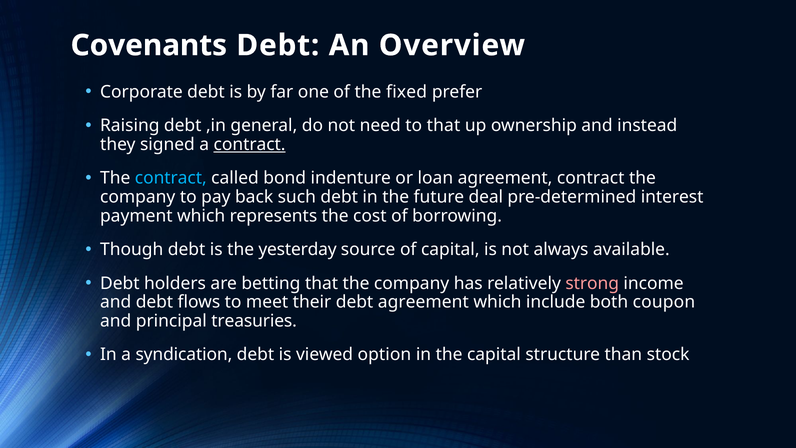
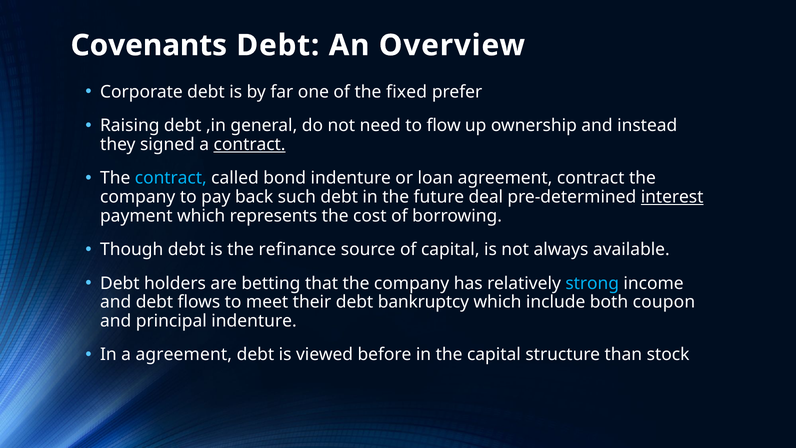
to that: that -> flow
interest underline: none -> present
yesterday: yesterday -> refinance
strong colour: pink -> light blue
debt agreement: agreement -> bankruptcy
principal treasuries: treasuries -> indenture
a syndication: syndication -> agreement
option: option -> before
